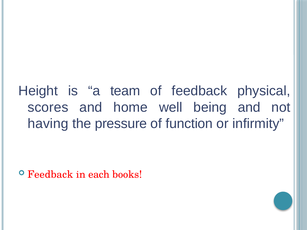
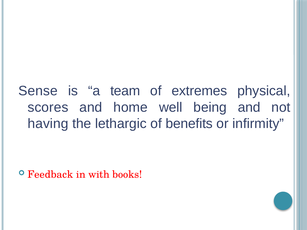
Height: Height -> Sense
of feedback: feedback -> extremes
pressure: pressure -> lethargic
function: function -> benefits
each: each -> with
